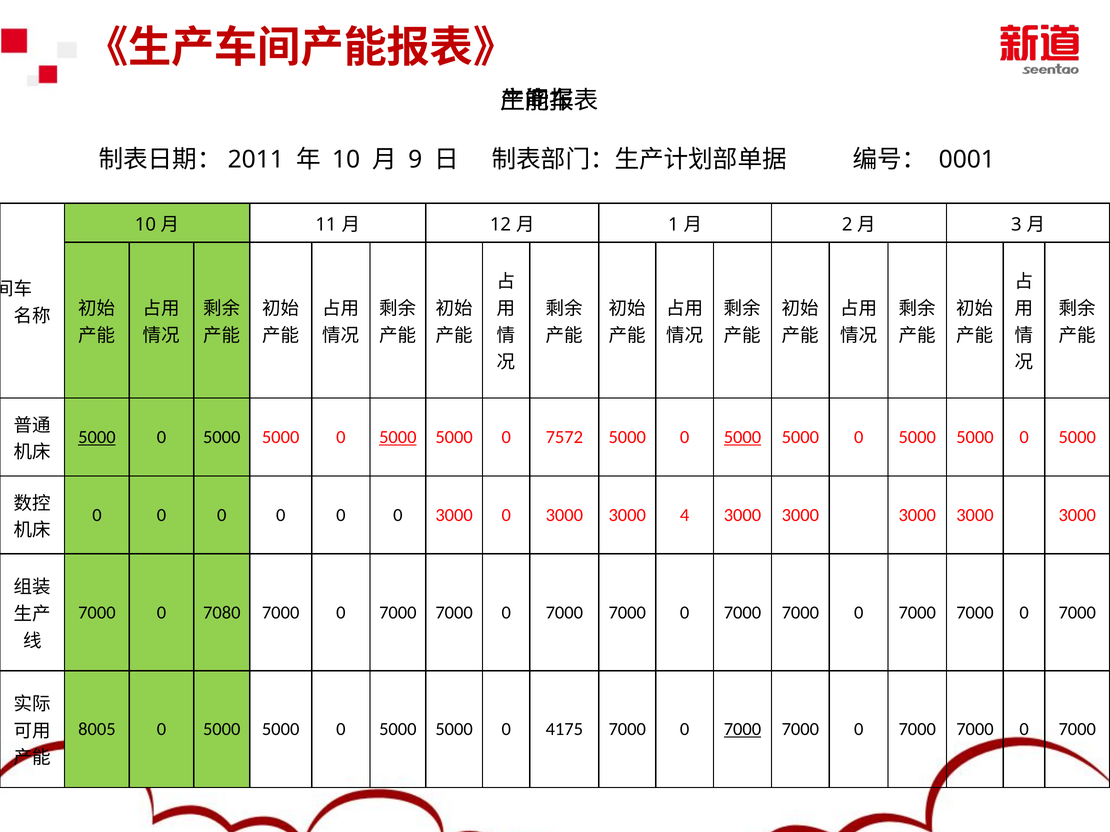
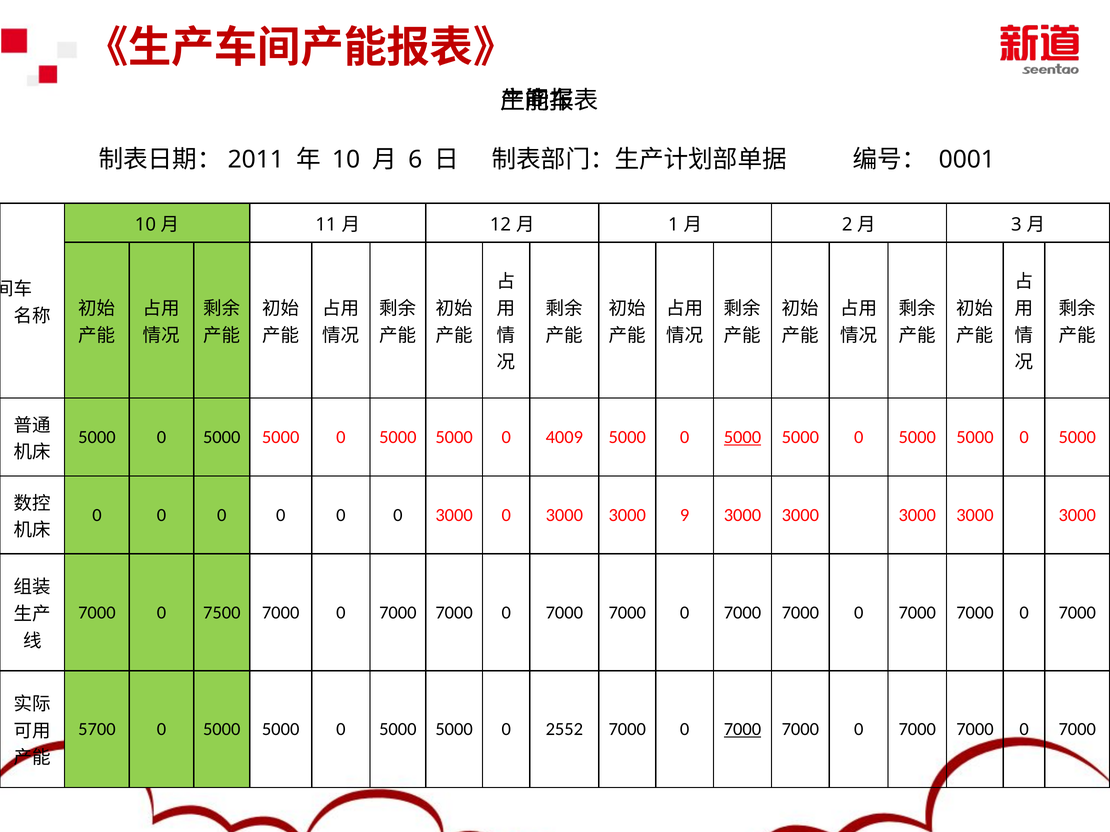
9: 9 -> 6
5000 at (97, 437) underline: present -> none
5000 at (398, 437) underline: present -> none
7572: 7572 -> 4009
4: 4 -> 9
7080: 7080 -> 7500
8005: 8005 -> 5700
4175: 4175 -> 2552
